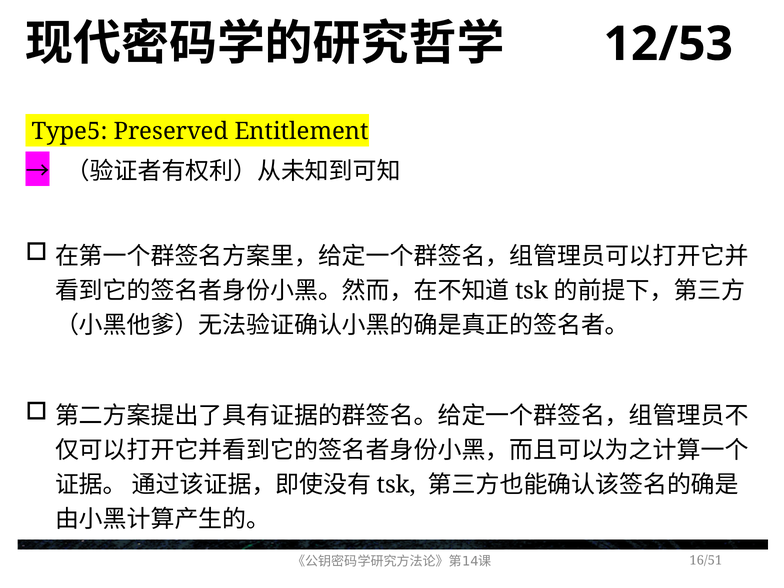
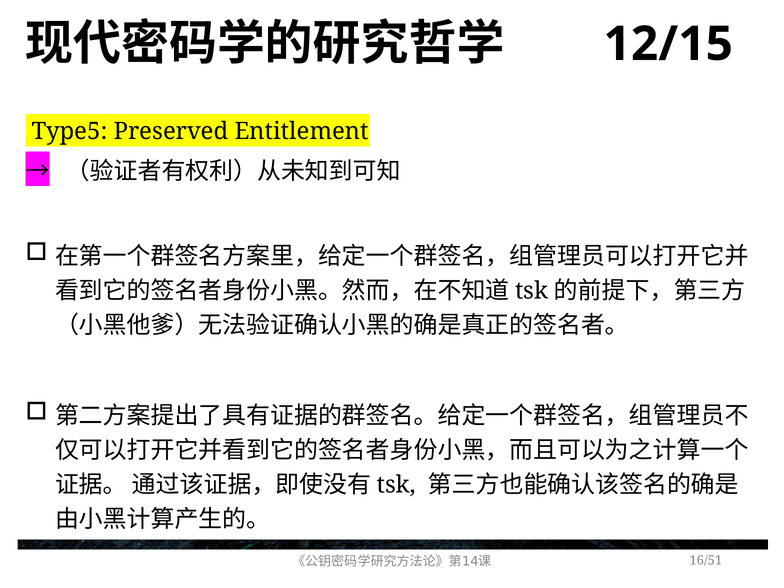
12/53: 12/53 -> 12/15
